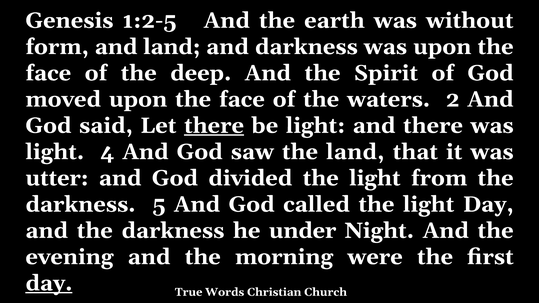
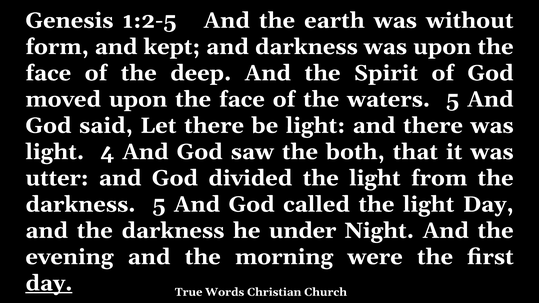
and land: land -> kept
waters 2: 2 -> 5
there at (214, 126) underline: present -> none
the land: land -> both
